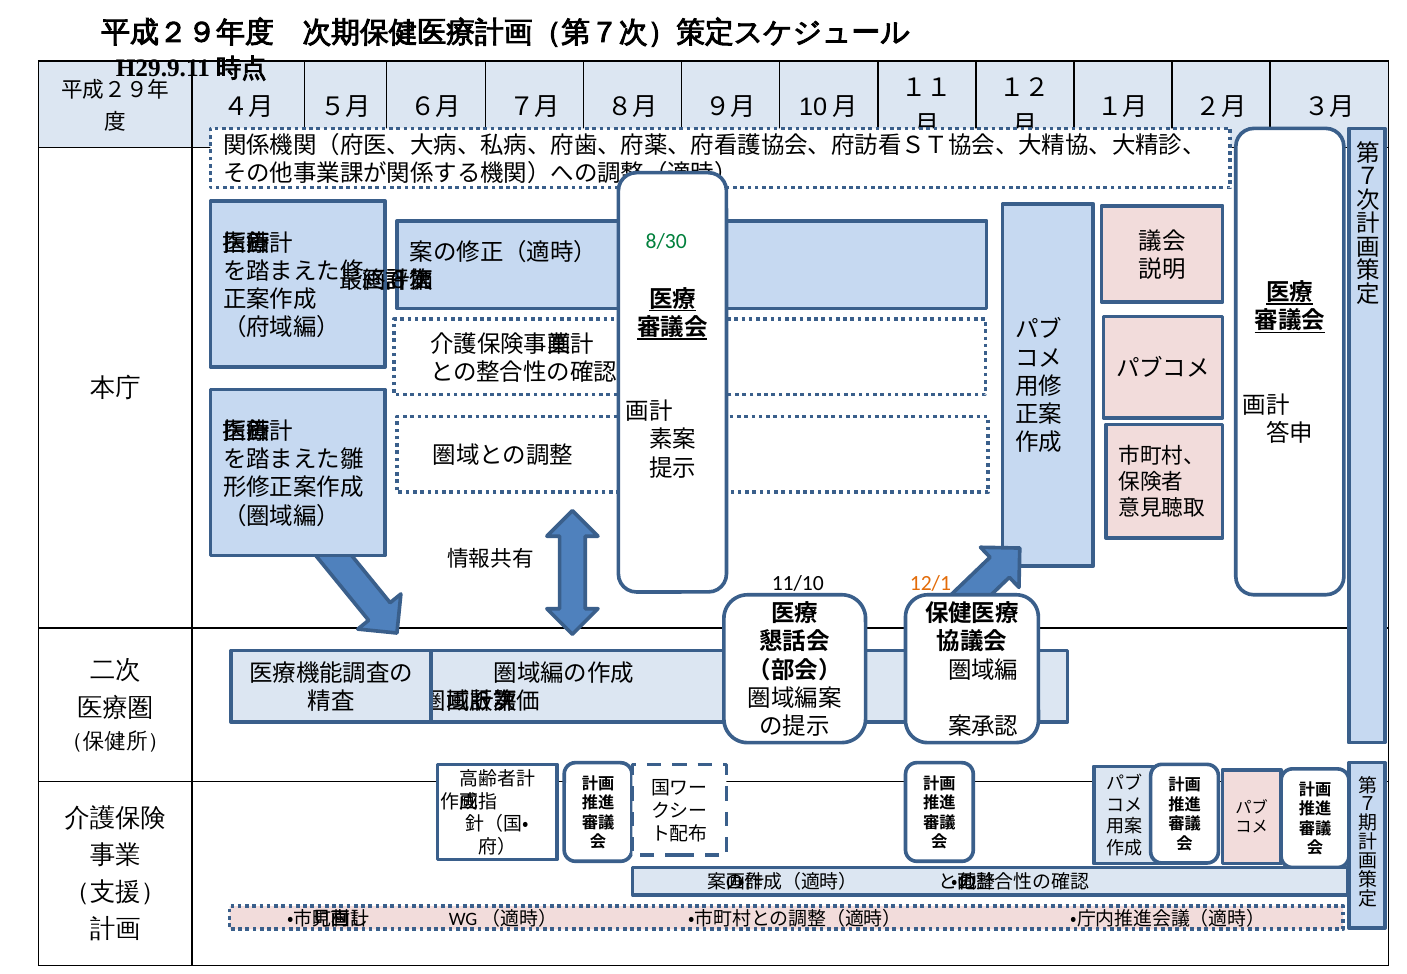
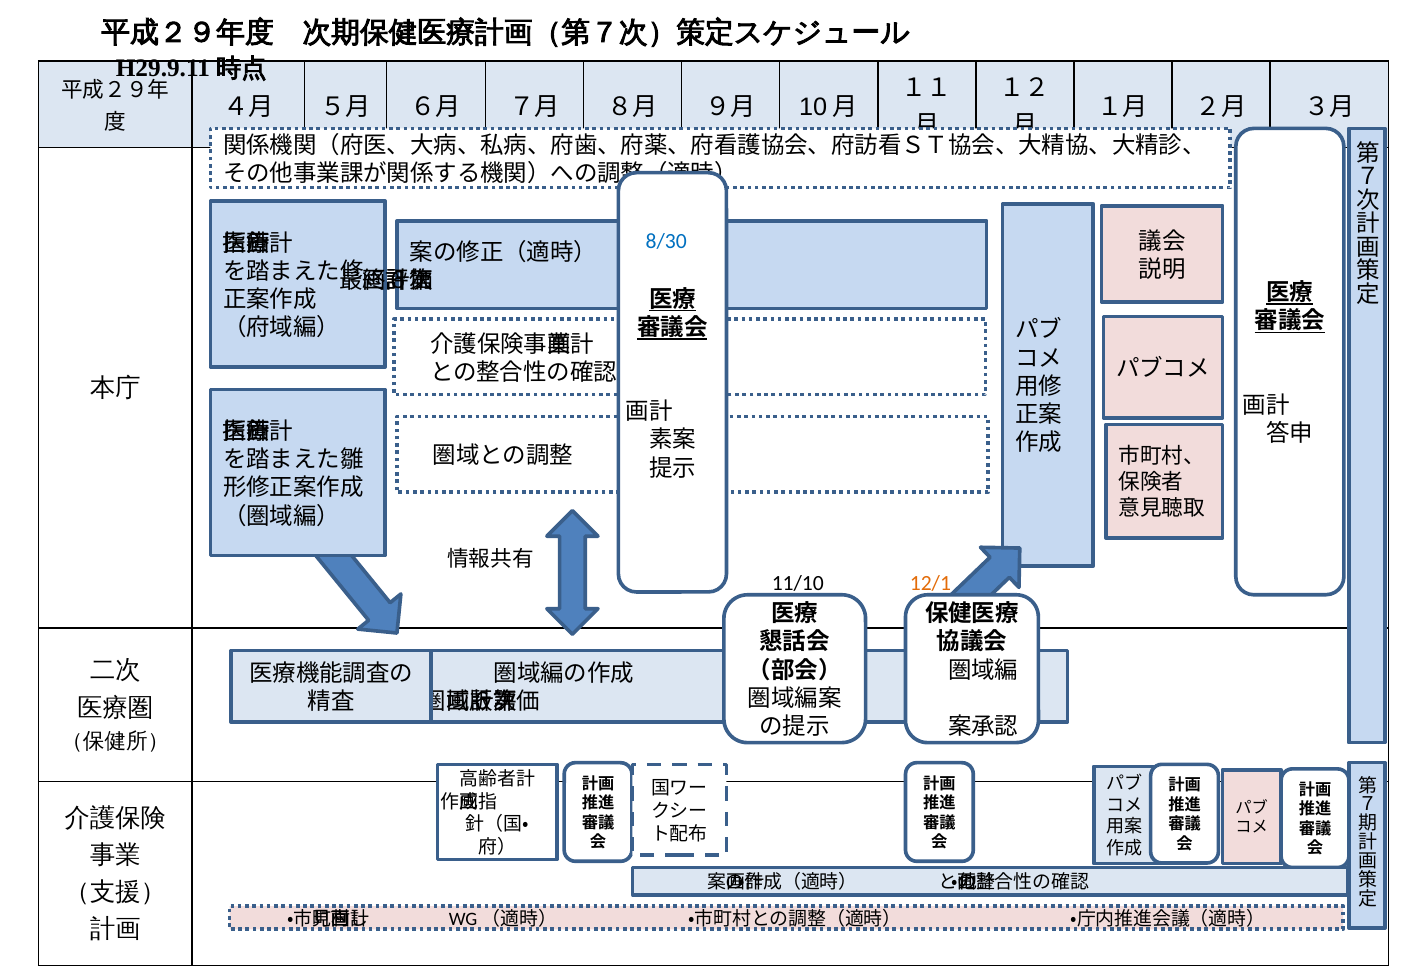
8/30 colour: green -> blue
